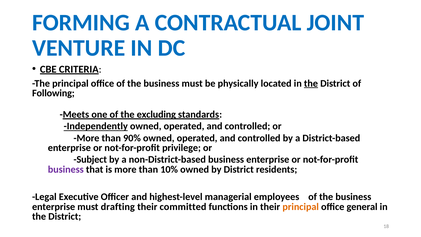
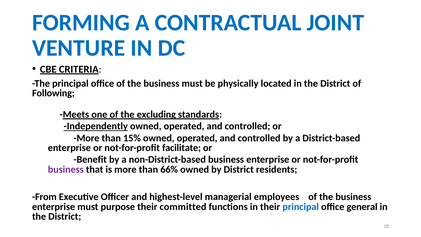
the at (311, 83) underline: present -> none
90%: 90% -> 15%
privilege: privilege -> facilitate
Subject: Subject -> Benefit
10%: 10% -> 66%
Legal: Legal -> From
drafting: drafting -> purpose
principal at (301, 207) colour: orange -> blue
